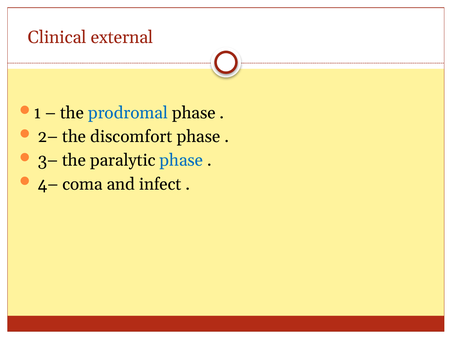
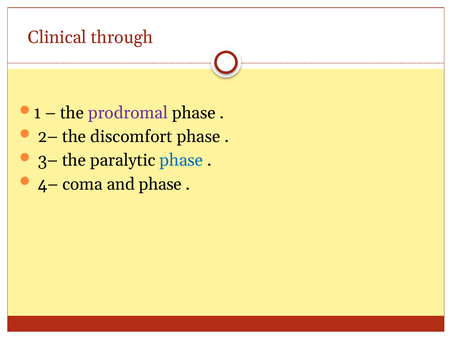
external: external -> through
prodromal colour: blue -> purple
and infect: infect -> phase
